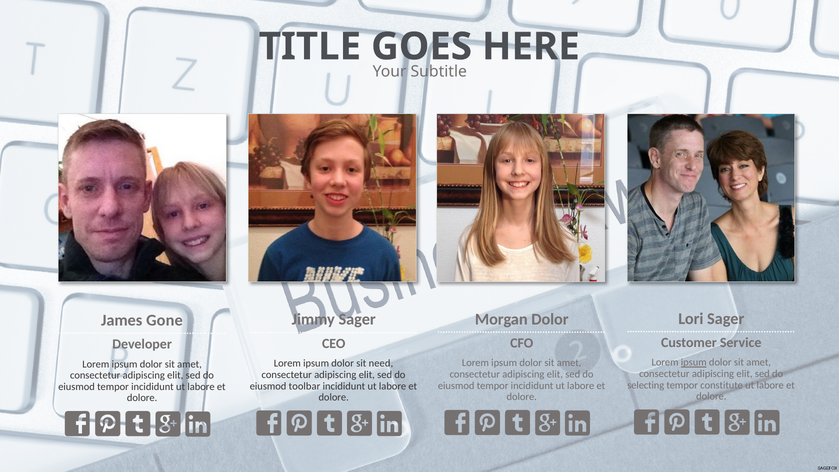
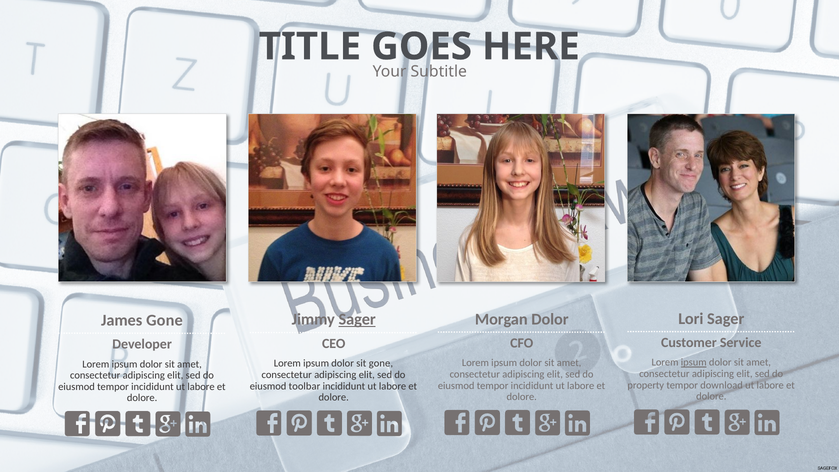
Sager at (357, 320) underline: none -> present
sit need: need -> gone
selecting: selecting -> property
constitute: constitute -> download
